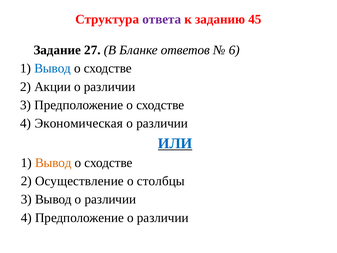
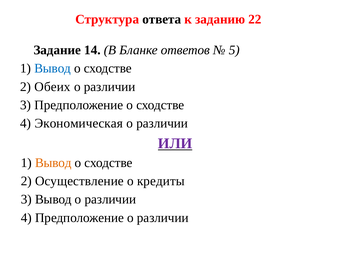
ответа colour: purple -> black
45: 45 -> 22
27: 27 -> 14
6: 6 -> 5
Акции: Акции -> Обеих
ИЛИ colour: blue -> purple
столбцы: столбцы -> кредиты
